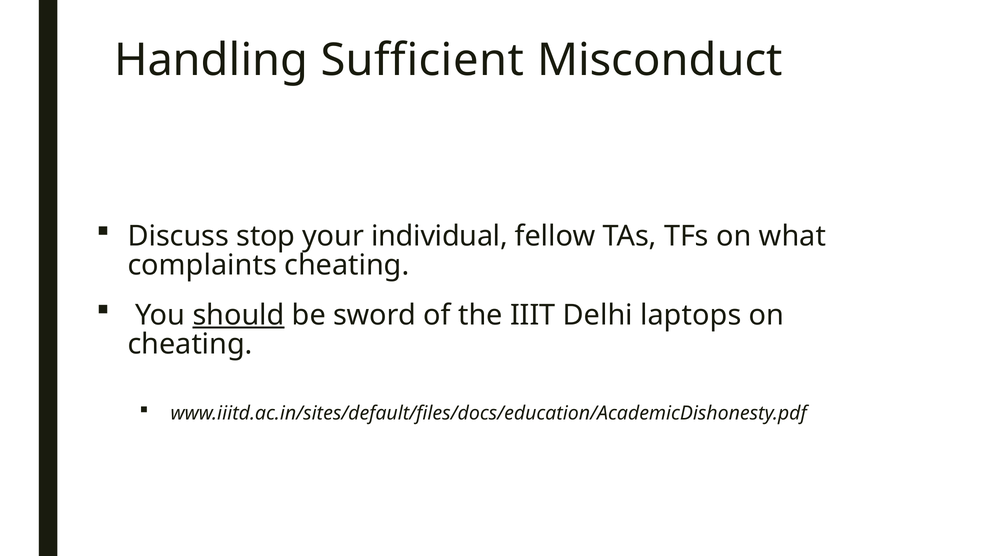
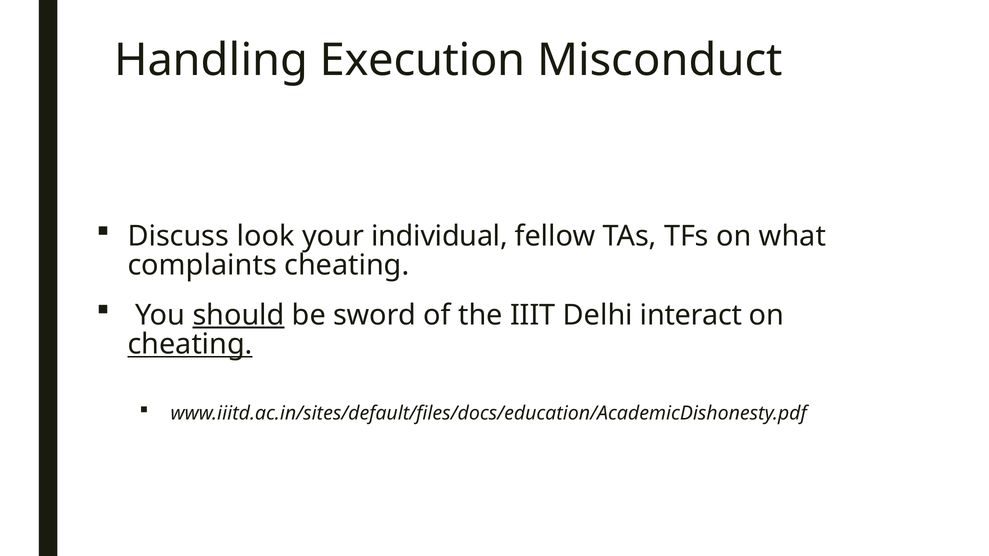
Sufficient: Sufficient -> Execution
stop: stop -> look
laptops: laptops -> interact
cheating at (190, 344) underline: none -> present
